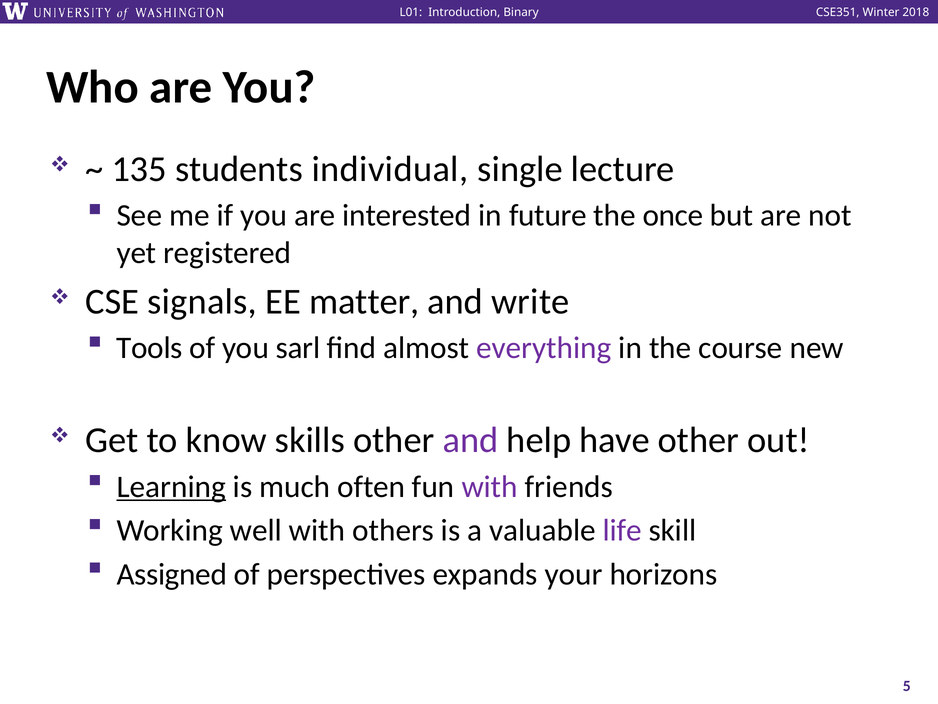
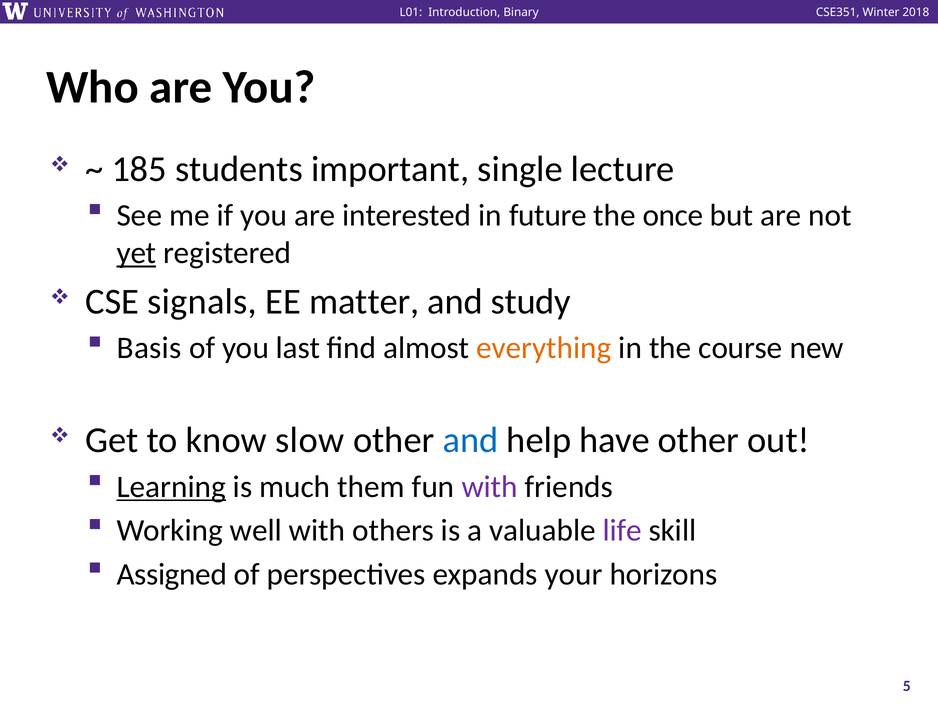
135: 135 -> 185
individual: individual -> important
yet underline: none -> present
write: write -> study
Tools: Tools -> Basis
sarl: sarl -> last
everything colour: purple -> orange
skills: skills -> slow
and at (470, 440) colour: purple -> blue
often: often -> them
